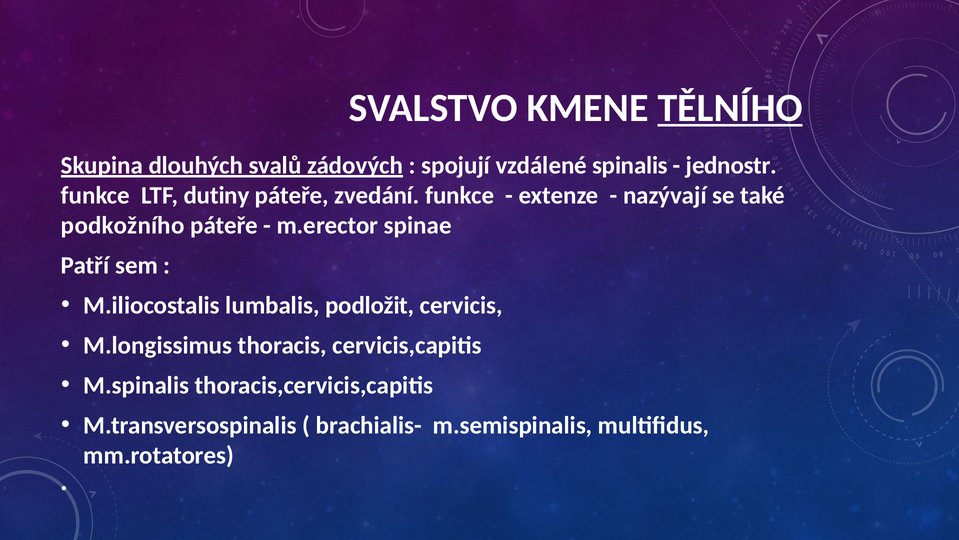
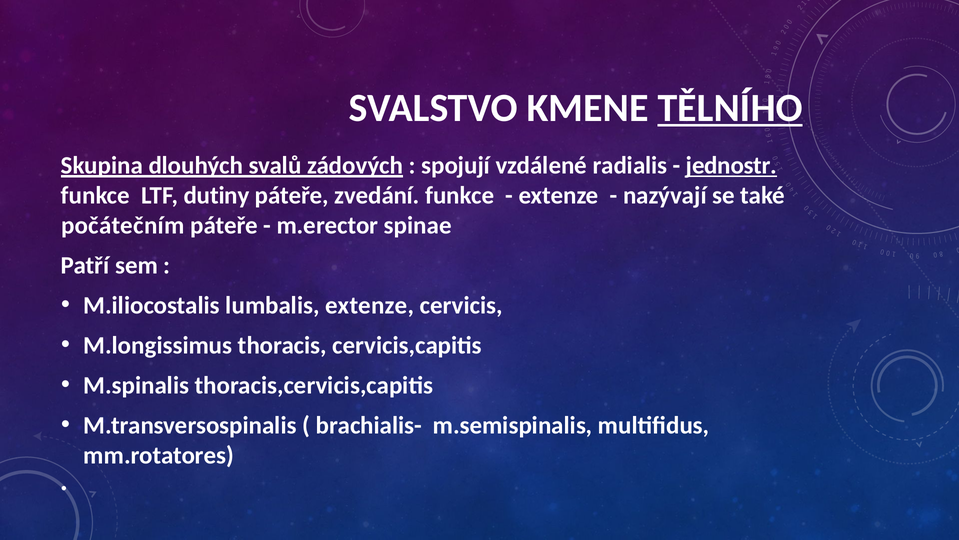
spinalis: spinalis -> radialis
jednostr underline: none -> present
podkožního: podkožního -> počátečním
lumbalis podložit: podložit -> extenze
